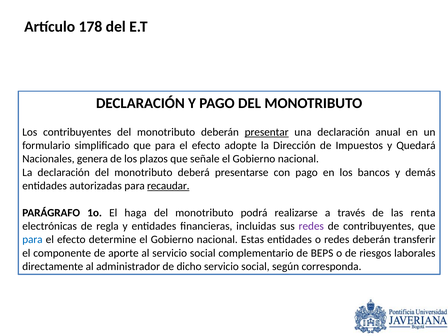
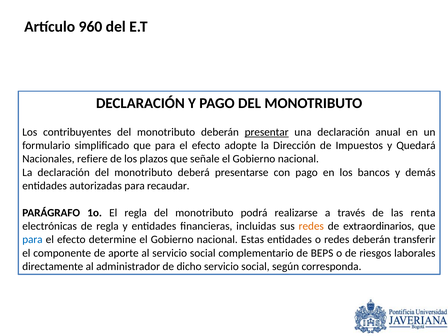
178: 178 -> 960
genera: genera -> refiere
recaudar underline: present -> none
El haga: haga -> regla
redes at (311, 226) colour: purple -> orange
de contribuyentes: contribuyentes -> extraordinarios
